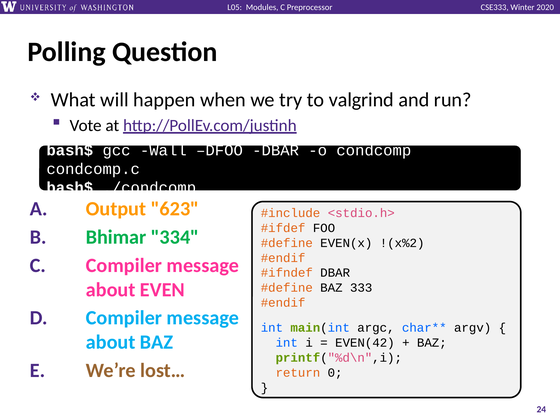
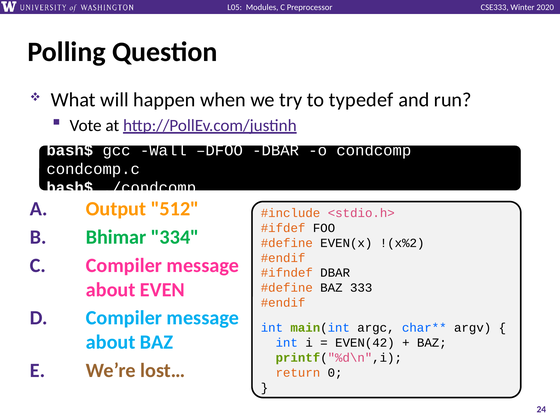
valgrind: valgrind -> typedef
623: 623 -> 512
